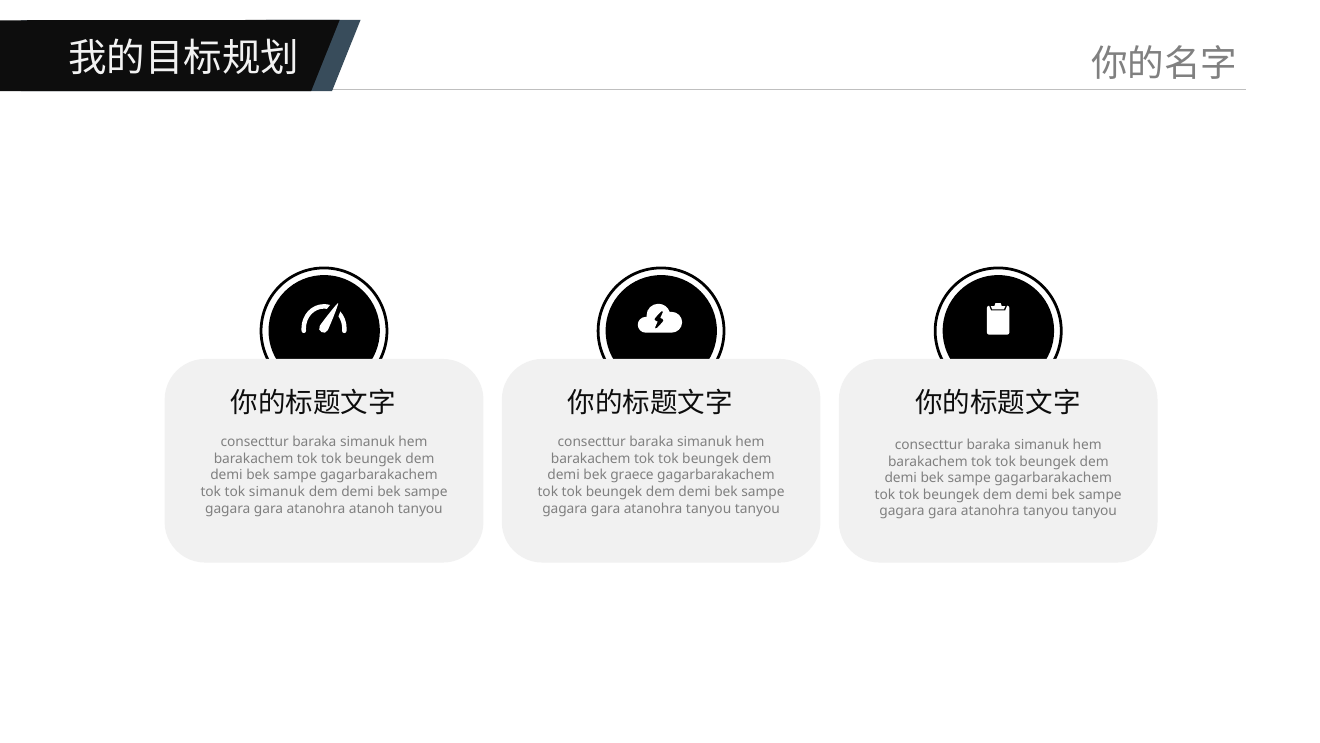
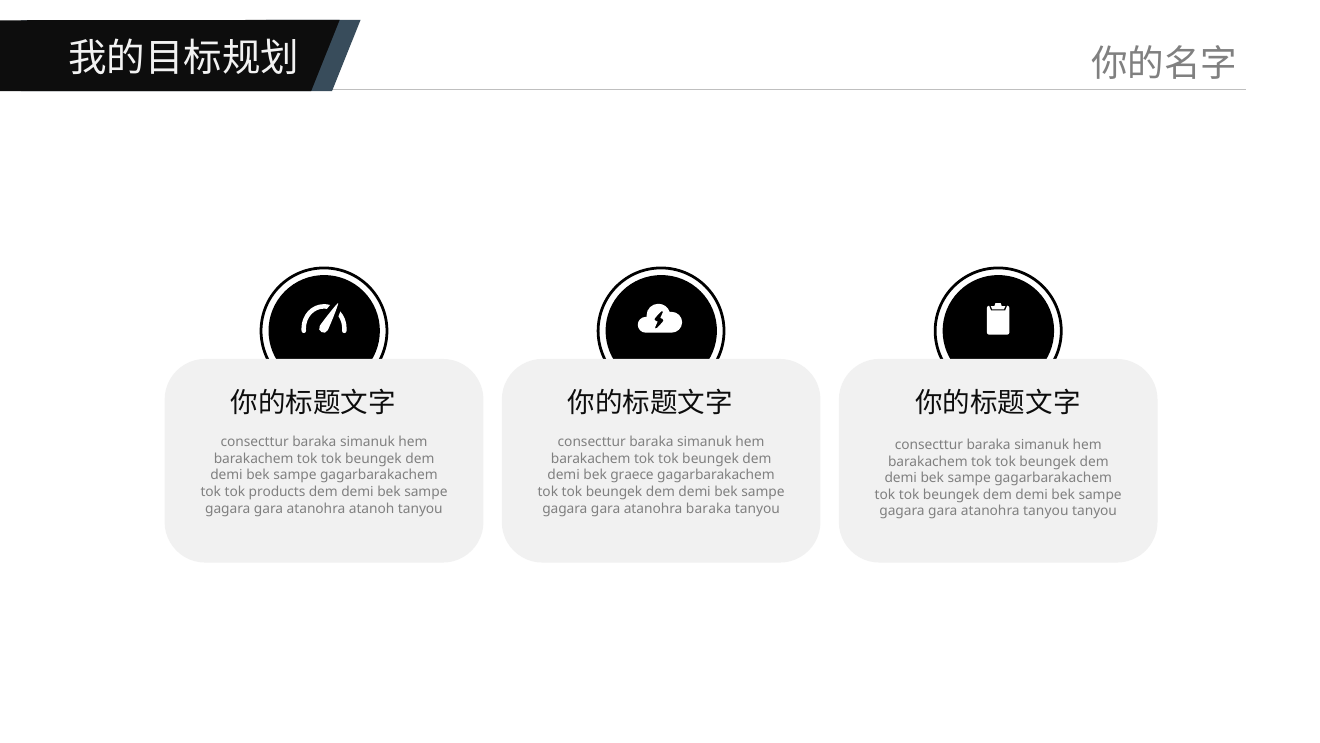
tok simanuk: simanuk -> products
tanyou at (709, 508): tanyou -> baraka
